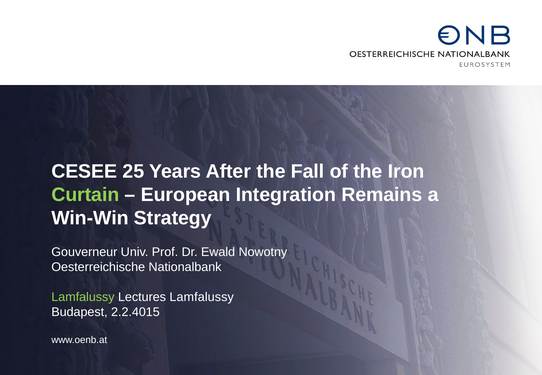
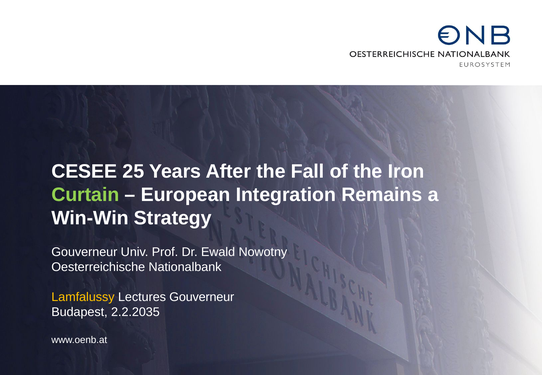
Lamfalussy at (83, 297) colour: light green -> yellow
Lectures Lamfalussy: Lamfalussy -> Gouverneur
2.2.4015: 2.2.4015 -> 2.2.2035
